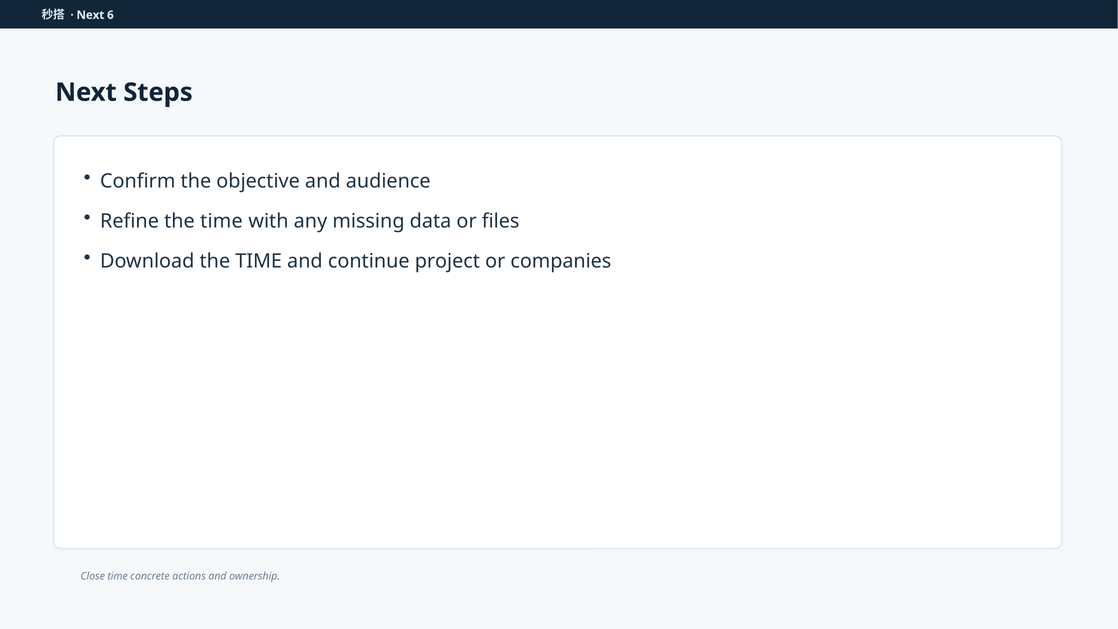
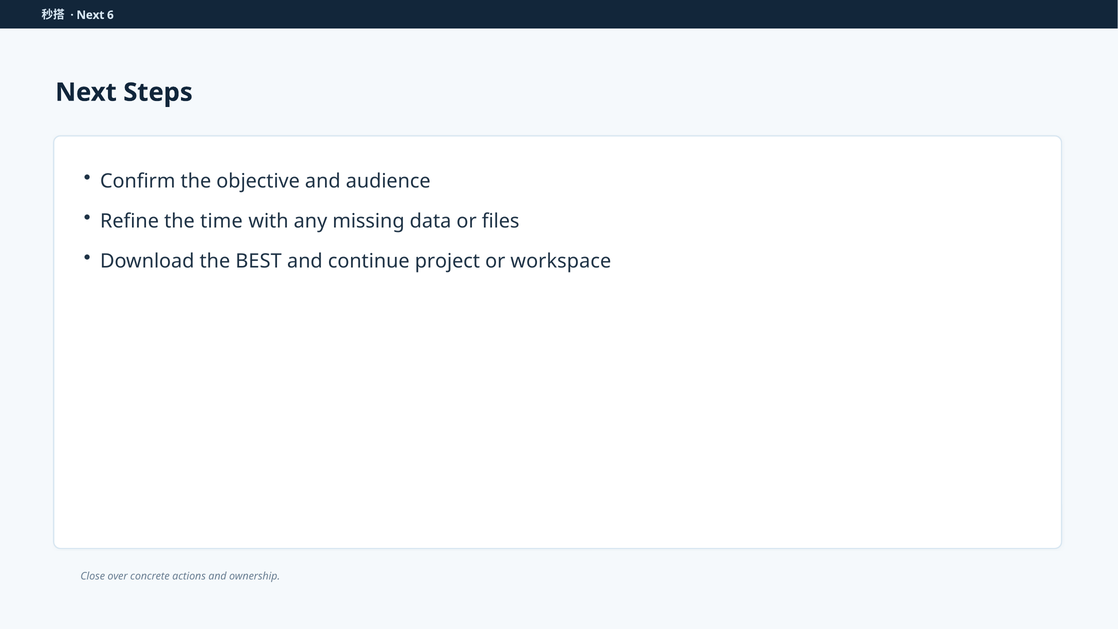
Download the TIME: TIME -> BEST
companies: companies -> workspace
Close time: time -> over
